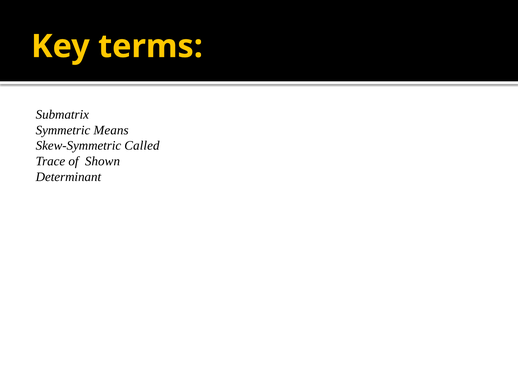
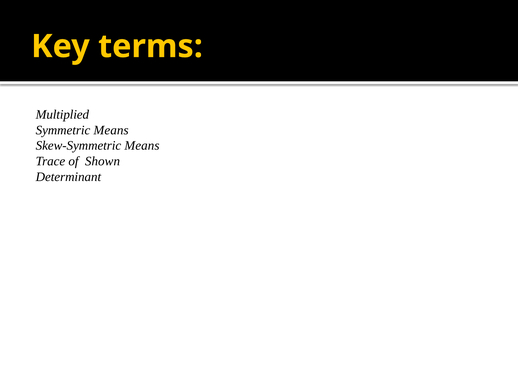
Submatrix: Submatrix -> Multiplied
Skew-Symmetric Called: Called -> Means
